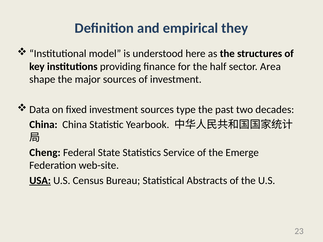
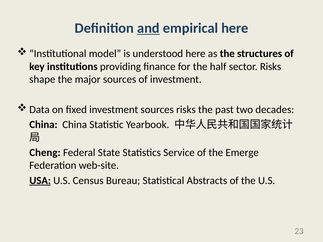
and underline: none -> present
empirical they: they -> here
sector Area: Area -> Risks
sources type: type -> risks
